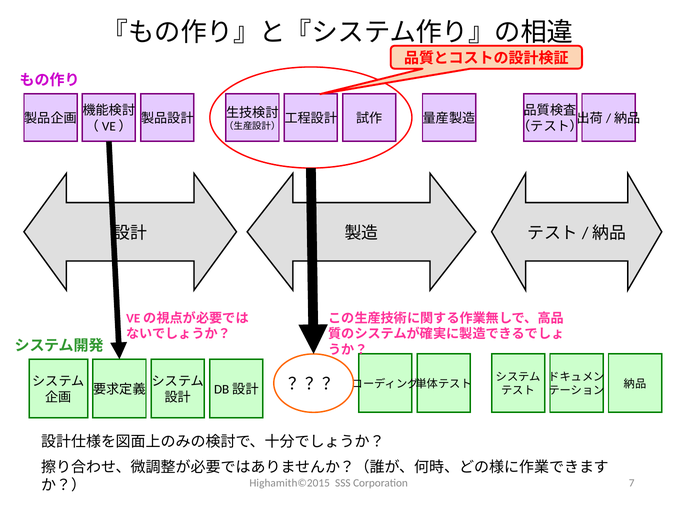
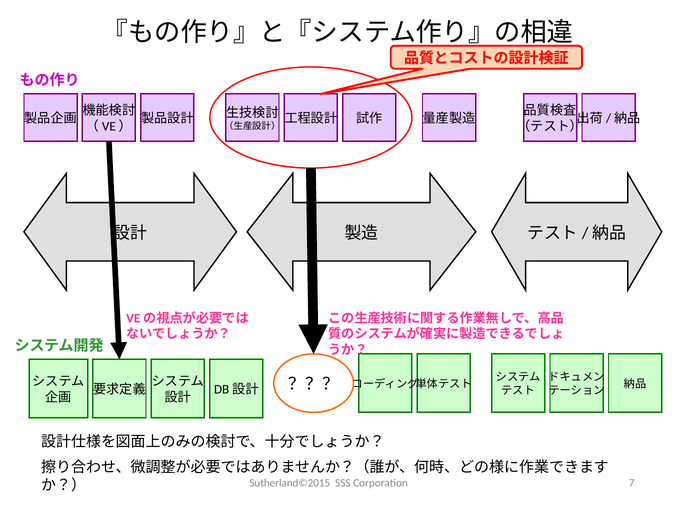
Highamith©2015: Highamith©2015 -> Sutherland©2015
